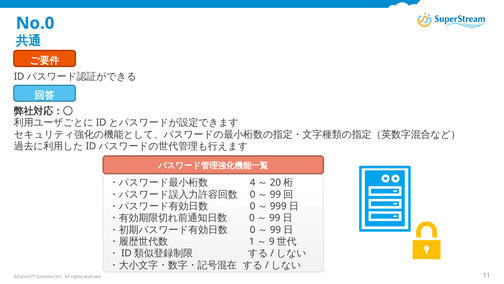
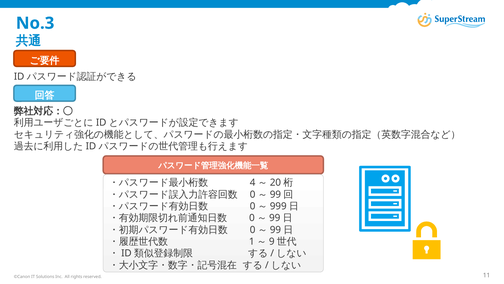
No.0: No.0 -> No.3
